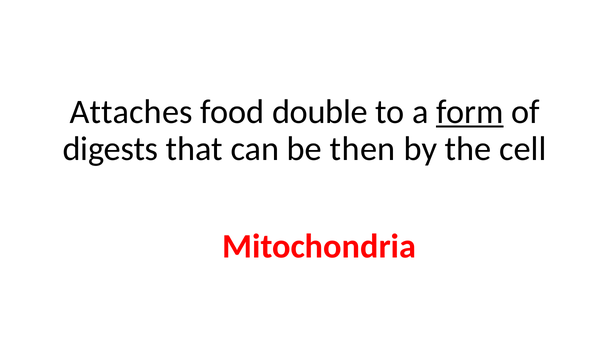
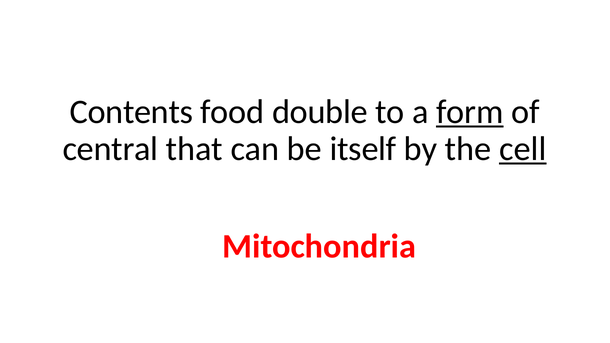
Attaches: Attaches -> Contents
digests: digests -> central
then: then -> itself
cell underline: none -> present
